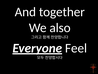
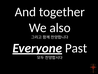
Feel: Feel -> Past
